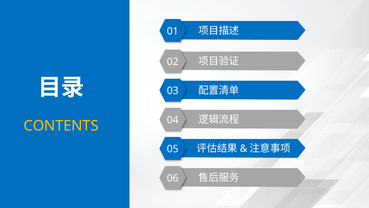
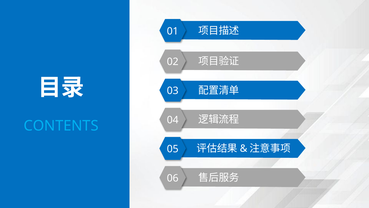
CONTENTS colour: yellow -> light blue
